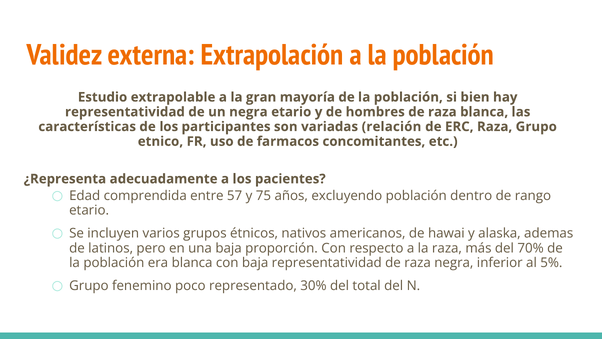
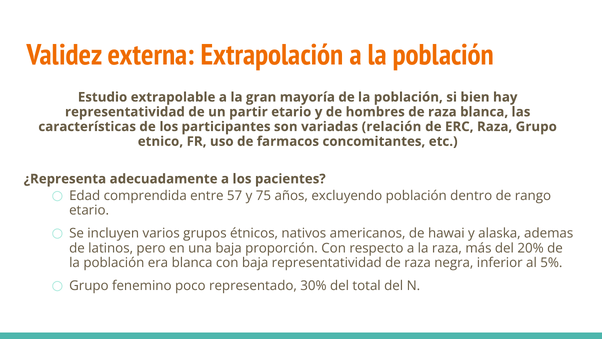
un negra: negra -> partir
70%: 70% -> 20%
